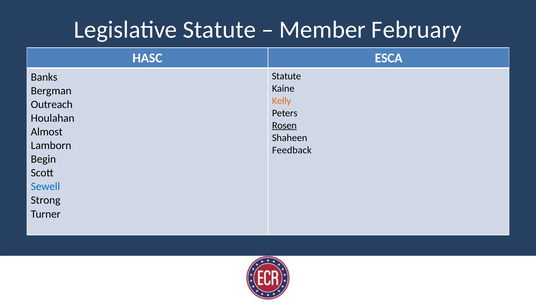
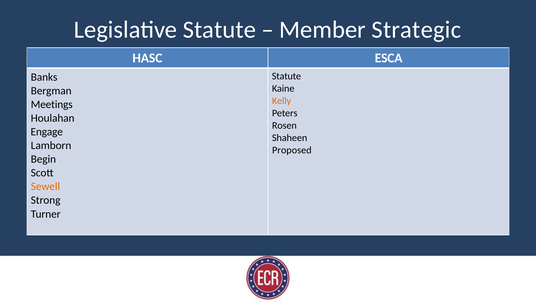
February: February -> Strategic
Outreach: Outreach -> Meetings
Rosen underline: present -> none
Almost: Almost -> Engage
Feedback: Feedback -> Proposed
Sewell colour: blue -> orange
